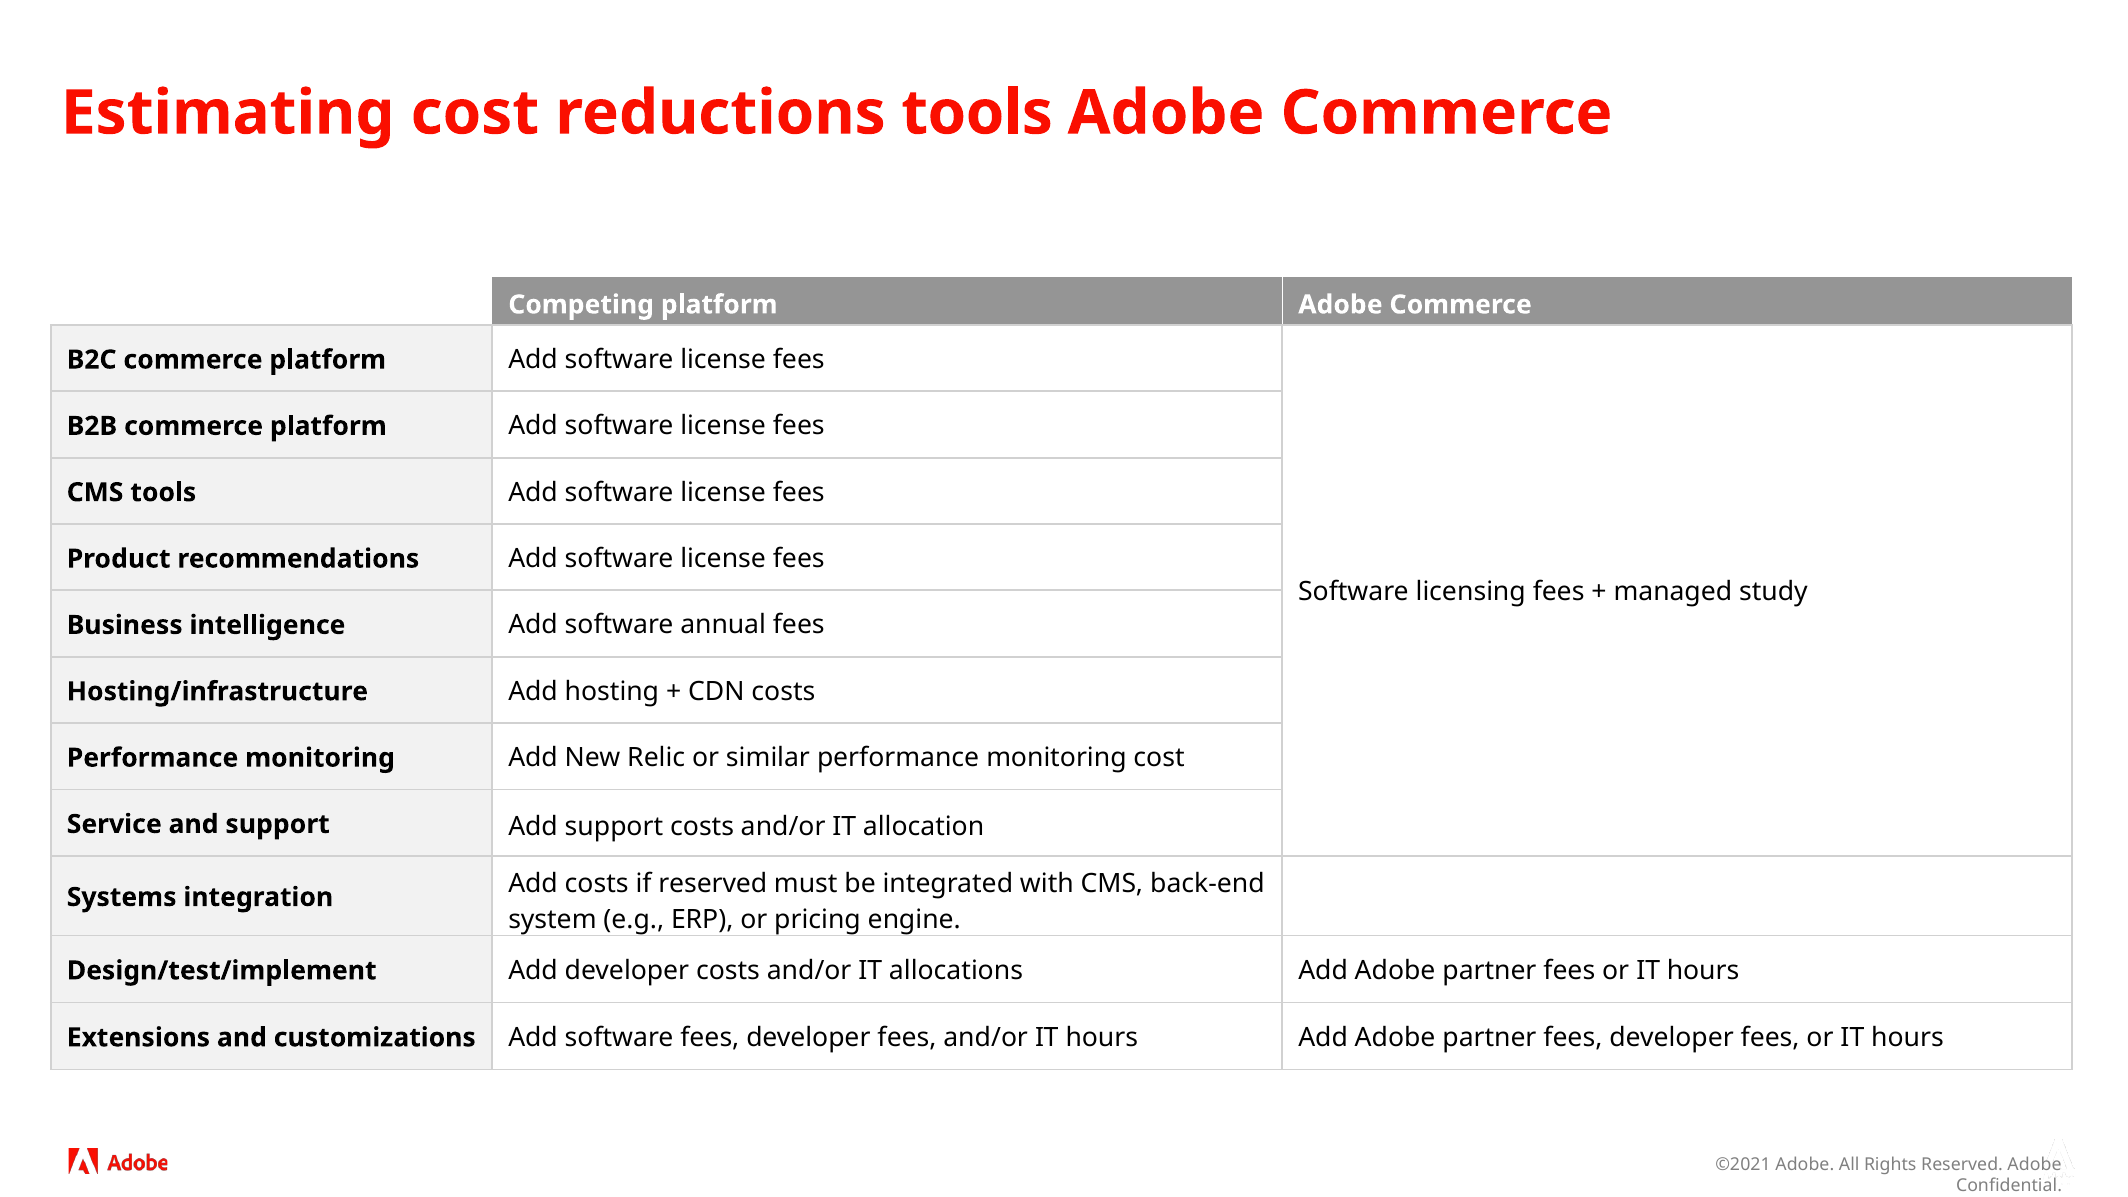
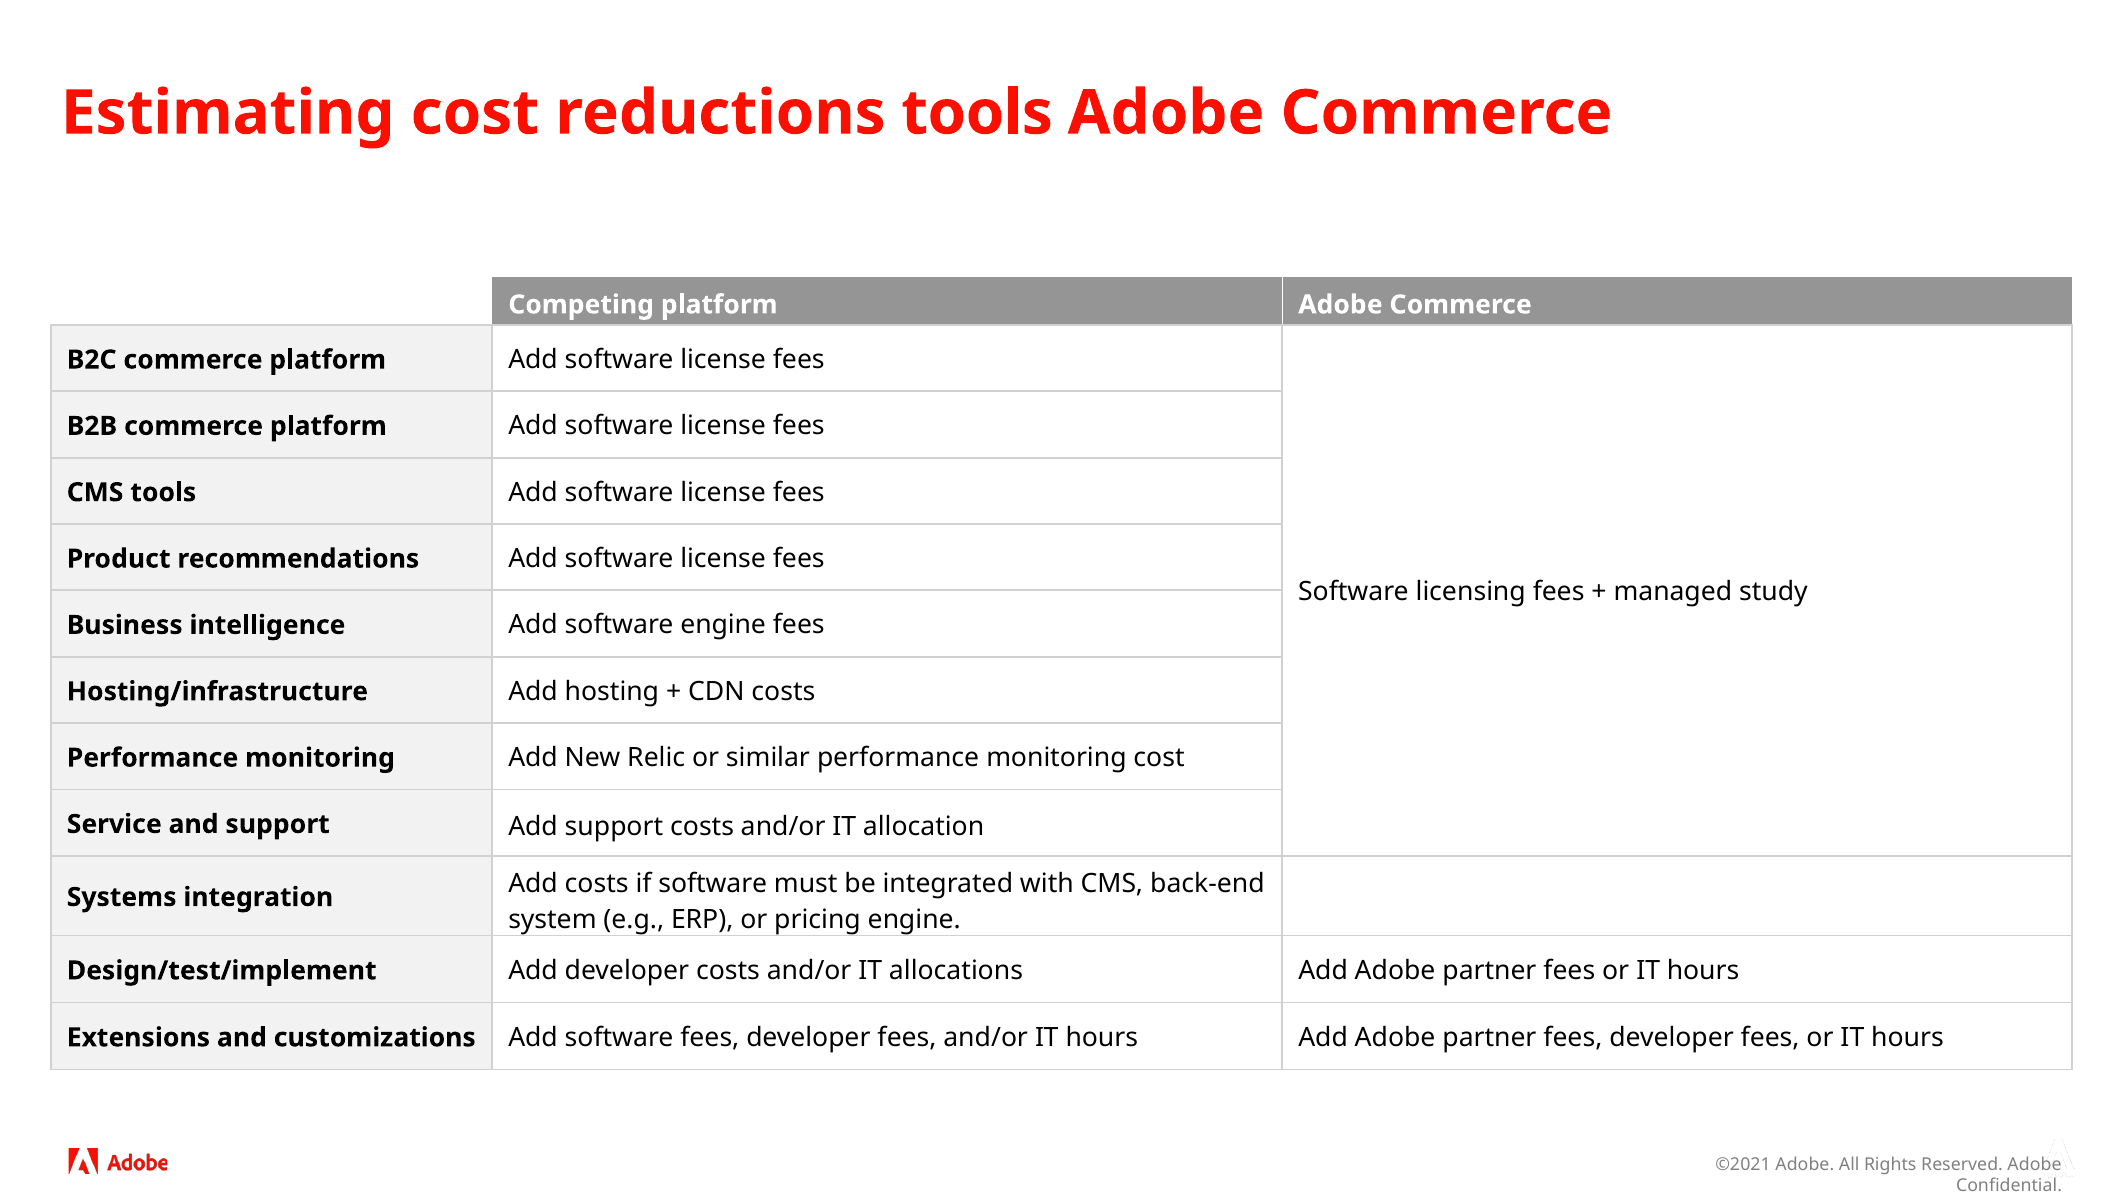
software annual: annual -> engine
if reserved: reserved -> software
